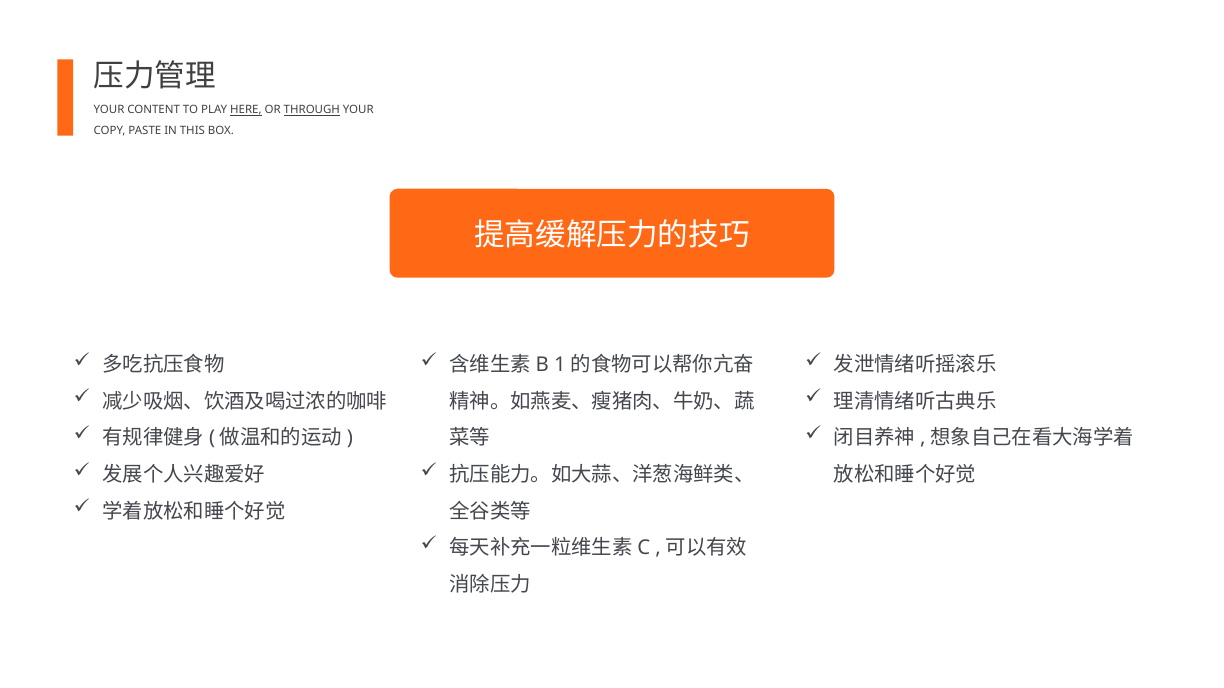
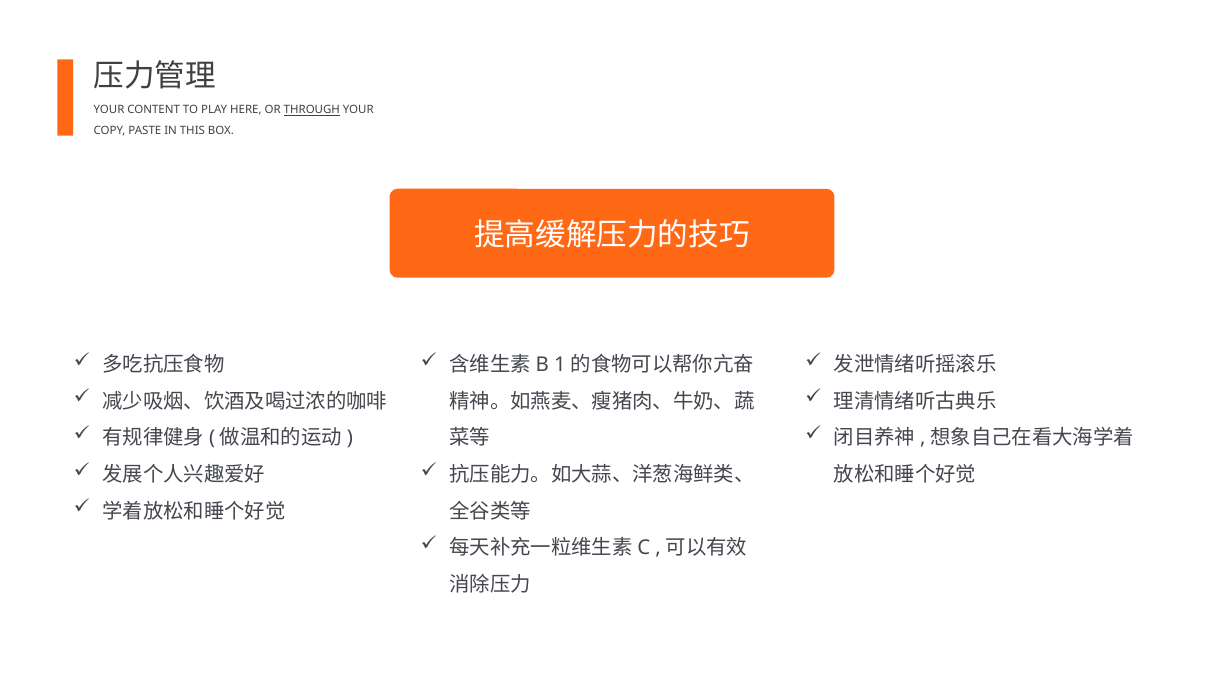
HERE underline: present -> none
